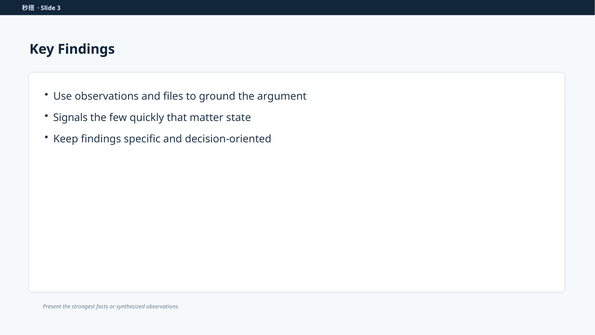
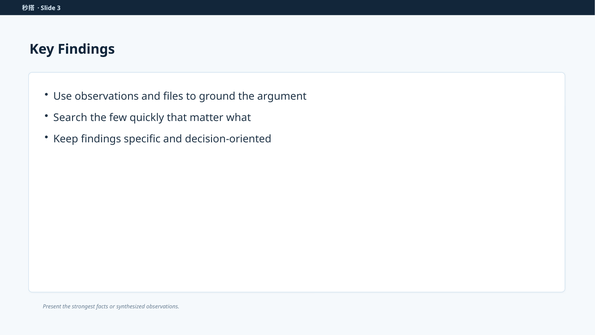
Signals: Signals -> Search
state: state -> what
